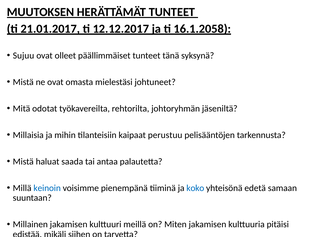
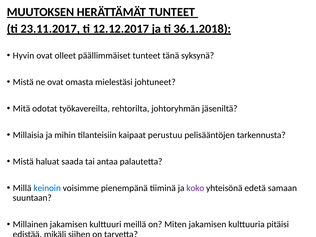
21.01.2017: 21.01.2017 -> 23.11.2017
16.1.2058: 16.1.2058 -> 36.1.2018
Sujuu: Sujuu -> Hyvin
koko colour: blue -> purple
